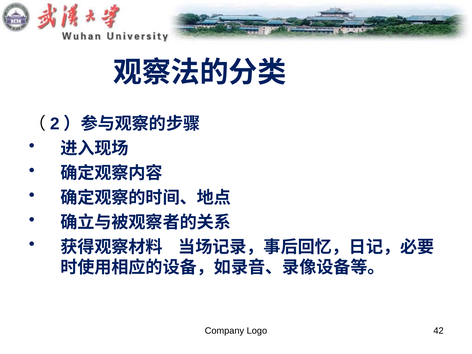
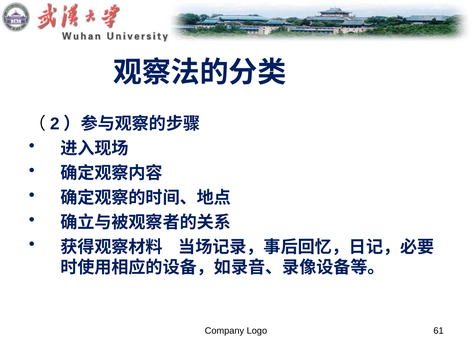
42: 42 -> 61
